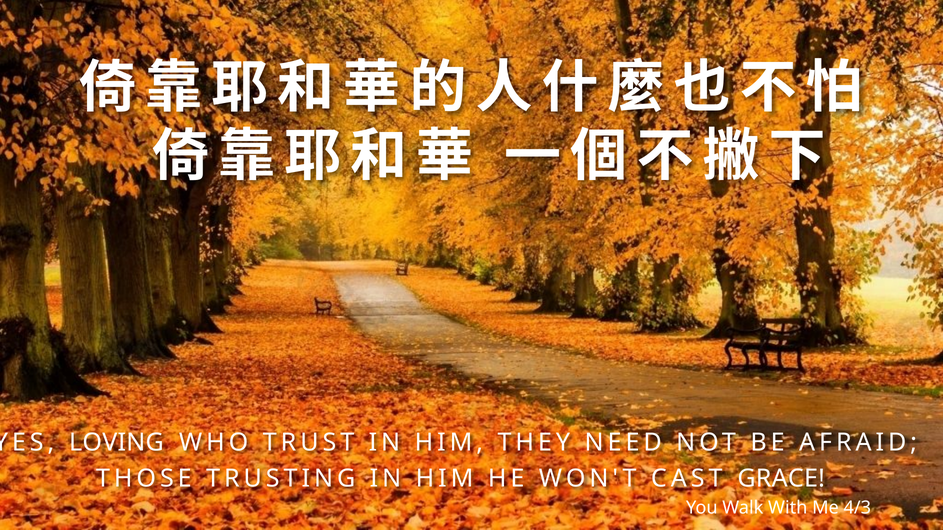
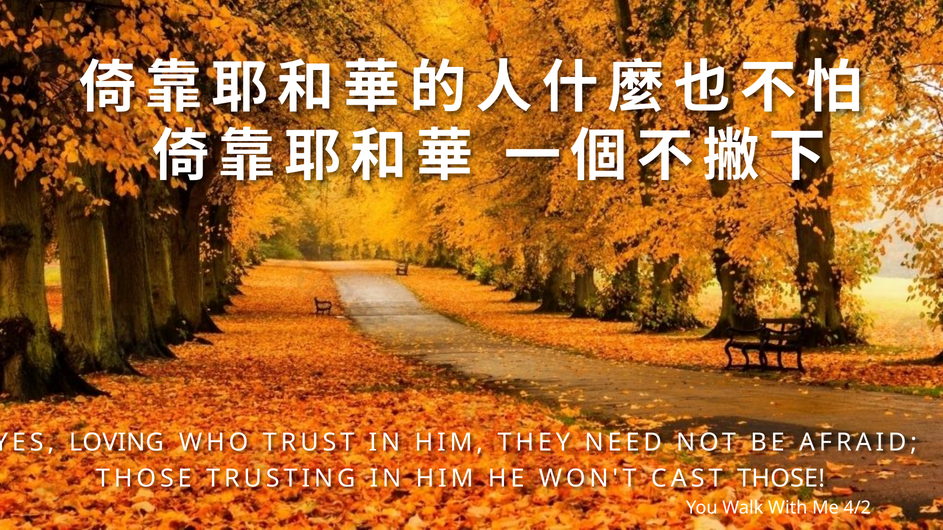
CAST GRACE: GRACE -> THOSE
4/3: 4/3 -> 4/2
